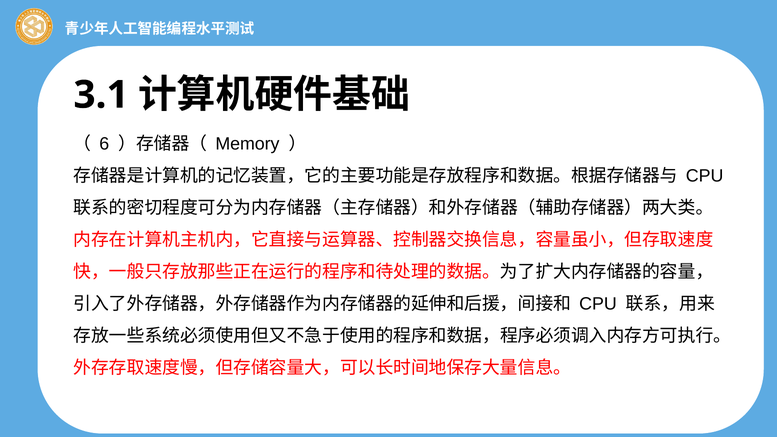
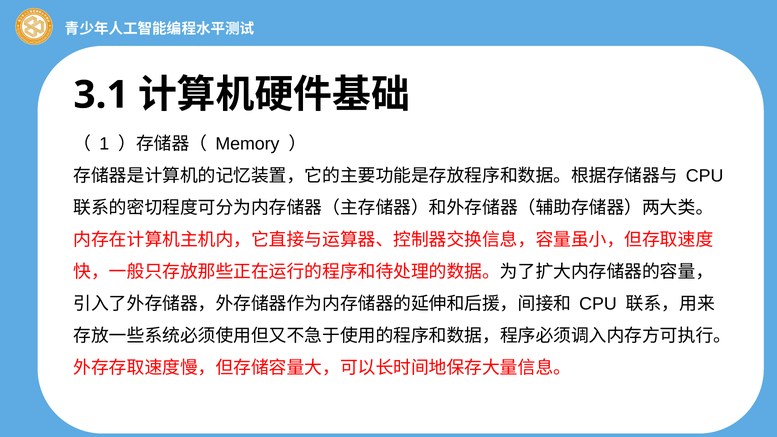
6: 6 -> 1
